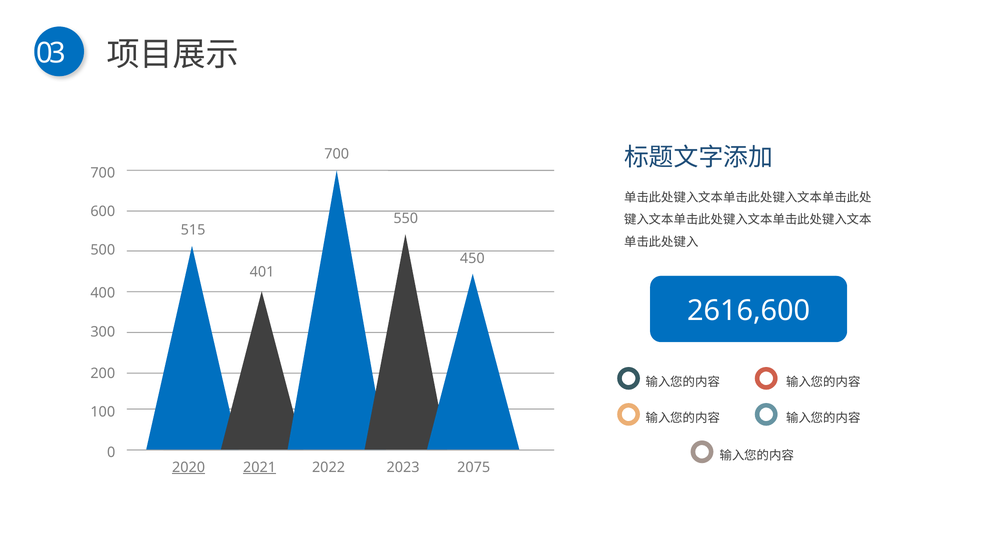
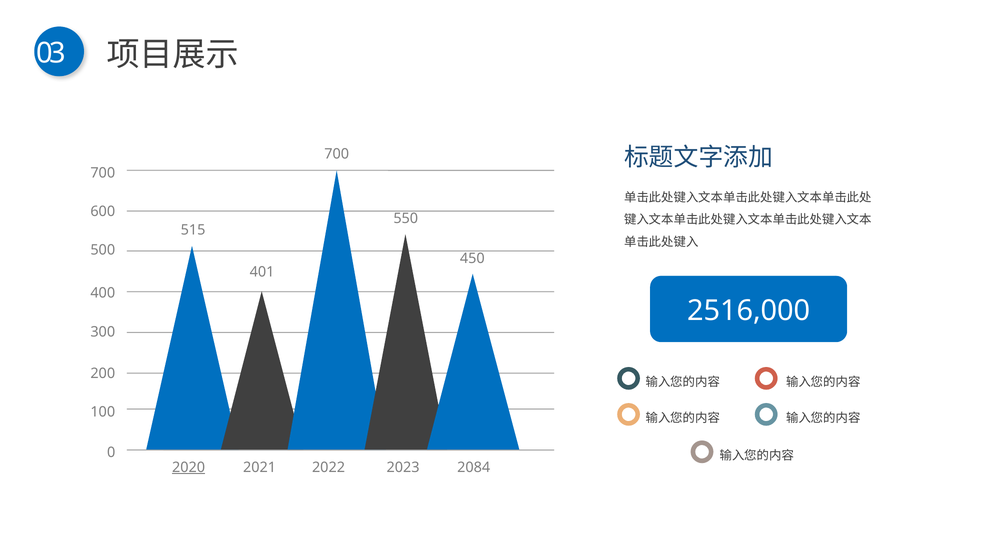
2616,600: 2616,600 -> 2516,000
2021 underline: present -> none
2075: 2075 -> 2084
